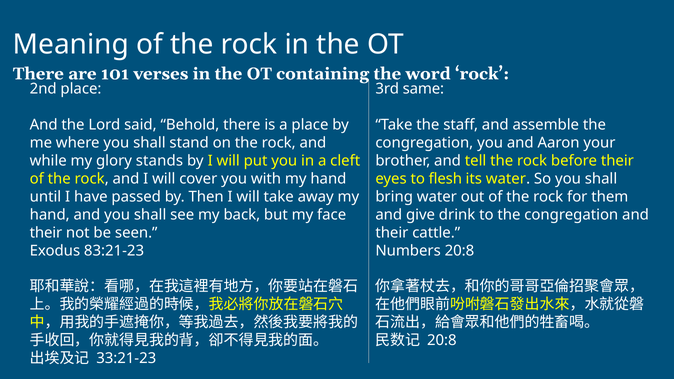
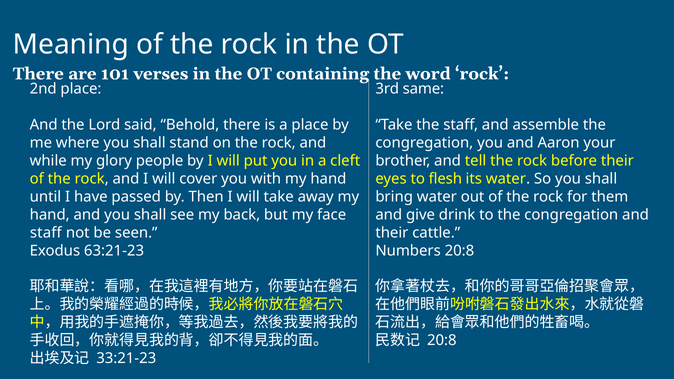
stands: stands -> people
their at (46, 233): their -> staff
83:21-23: 83:21-23 -> 63:21-23
